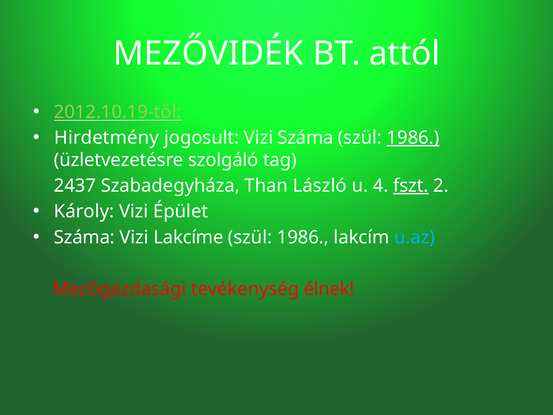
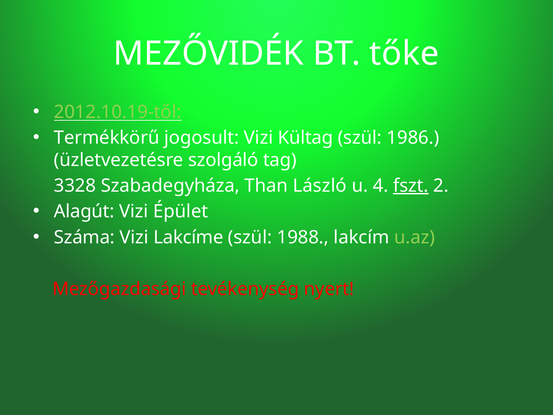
attól: attól -> tőke
Hirdetmény: Hirdetmény -> Termékkörű
Vizi Száma: Száma -> Kültag
1986 at (413, 138) underline: present -> none
2437: 2437 -> 3328
Károly: Károly -> Alagút
1986 at (303, 237): 1986 -> 1988
u.az colour: light blue -> light green
élnek: élnek -> nyert
